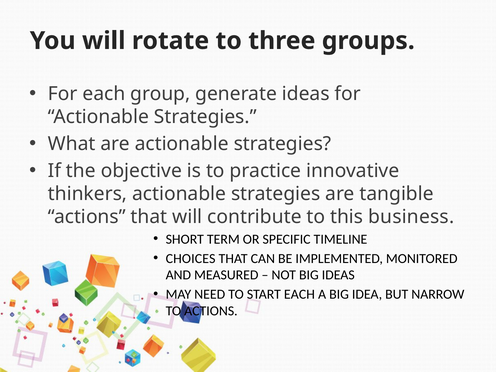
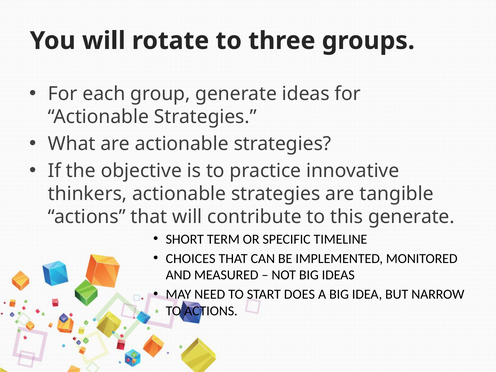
this business: business -> generate
START EACH: EACH -> DOES
